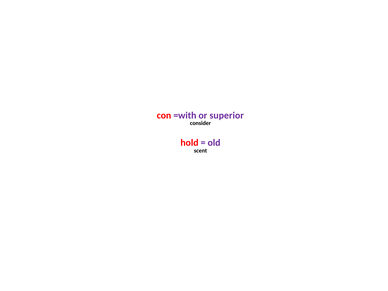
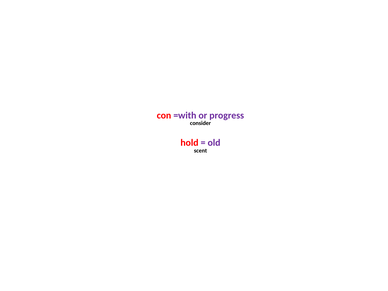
superior: superior -> progress
